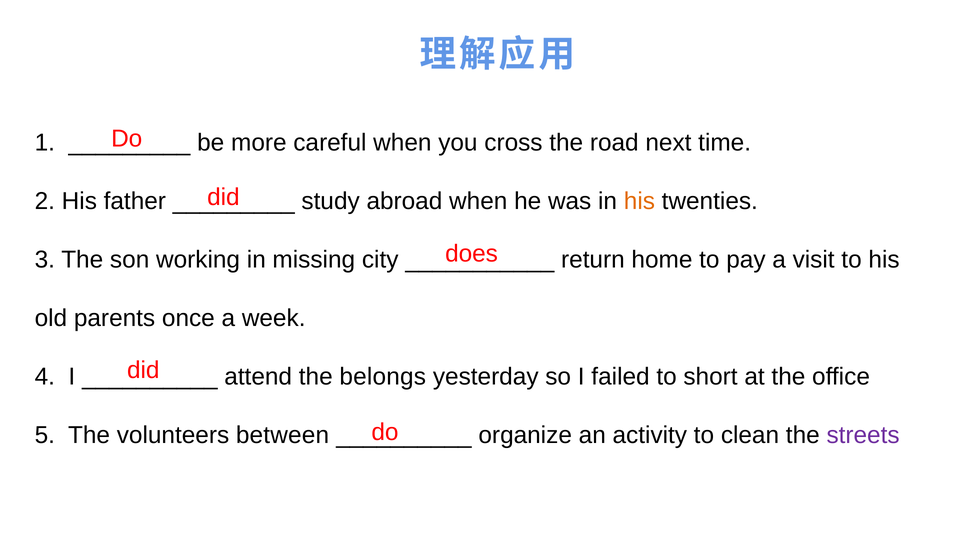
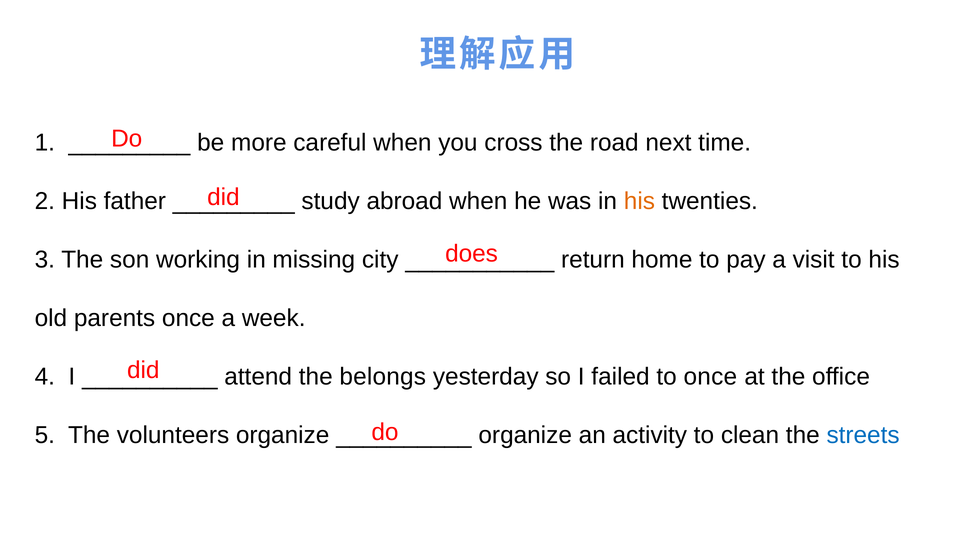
to short: short -> once
volunteers between: between -> organize
streets colour: purple -> blue
